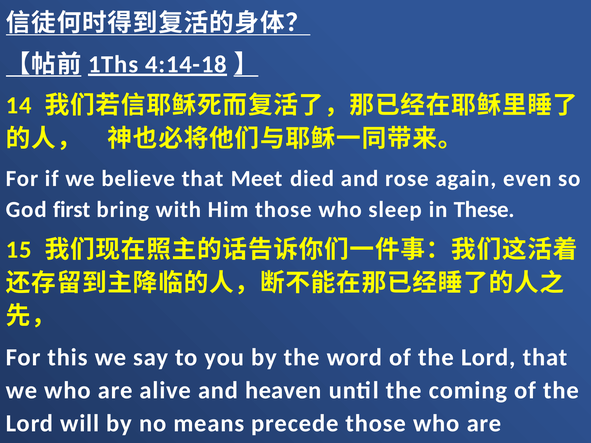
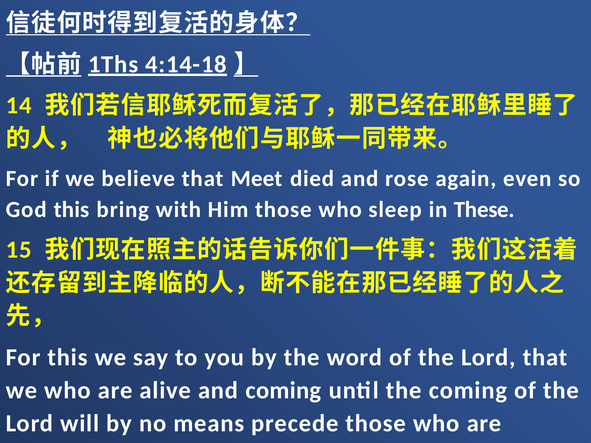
God first: first -> this
and heaven: heaven -> coming
